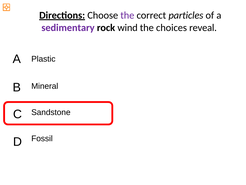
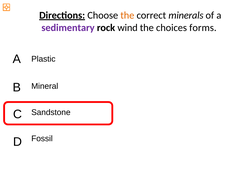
the at (127, 15) colour: purple -> orange
particles: particles -> minerals
reveal: reveal -> forms
